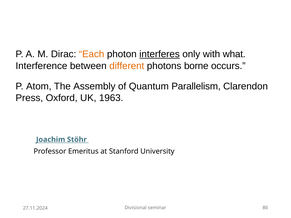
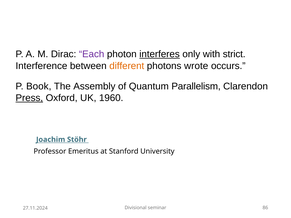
Each colour: orange -> purple
what: what -> strict
borne: borne -> wrote
Atom: Atom -> Book
Press underline: none -> present
1963: 1963 -> 1960
